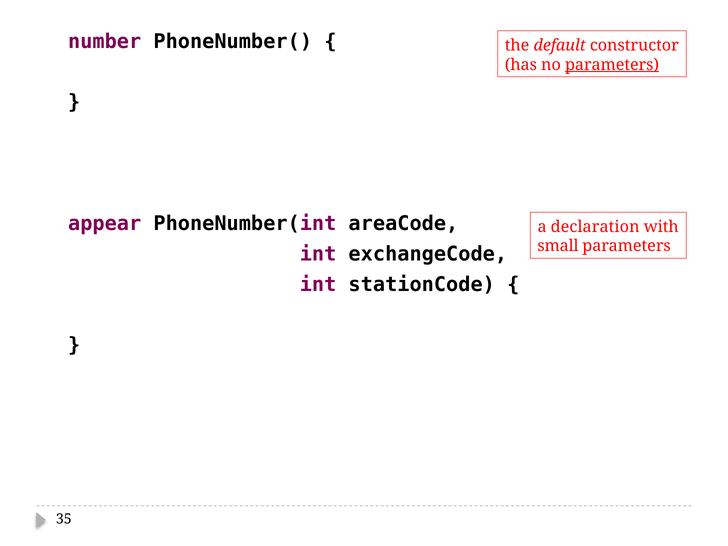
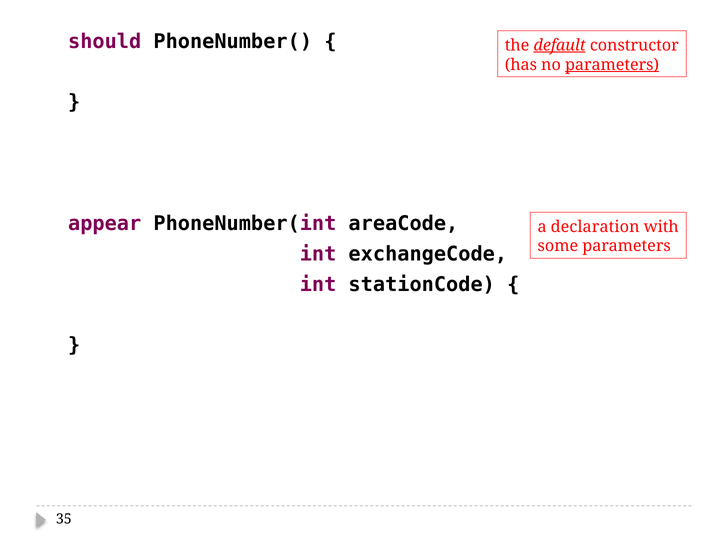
number: number -> should
default underline: none -> present
small: small -> some
